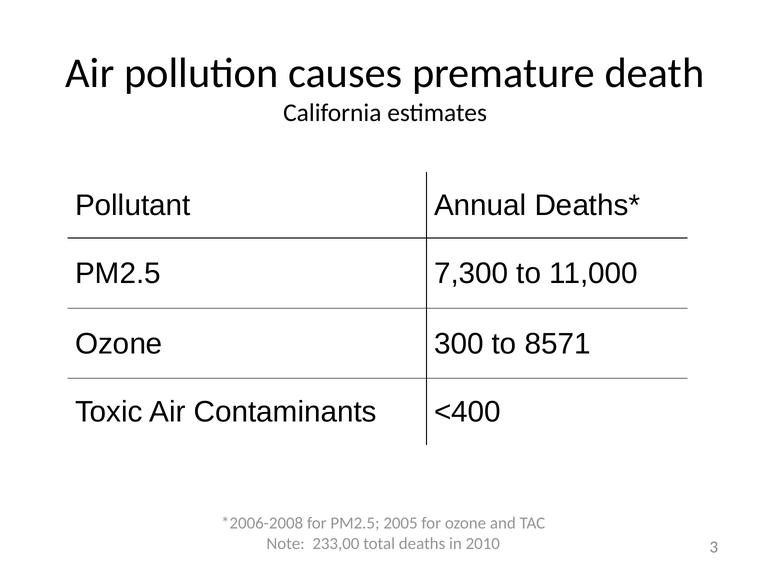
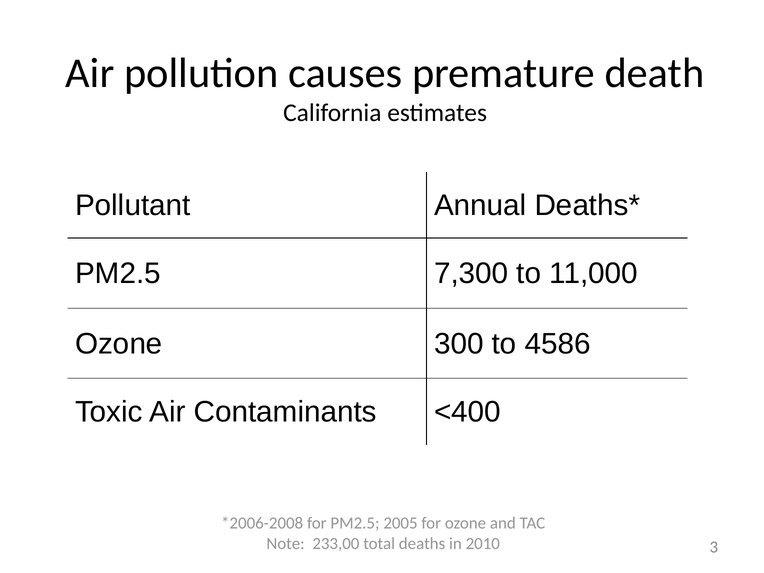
8571: 8571 -> 4586
